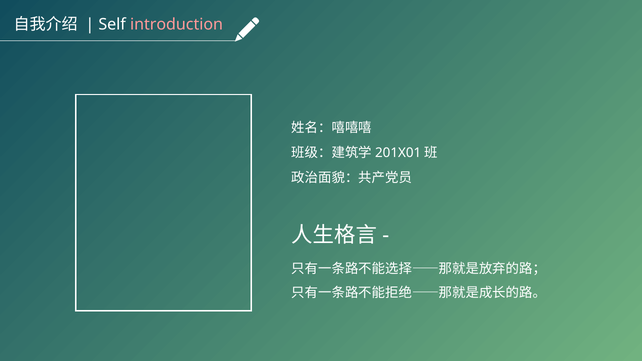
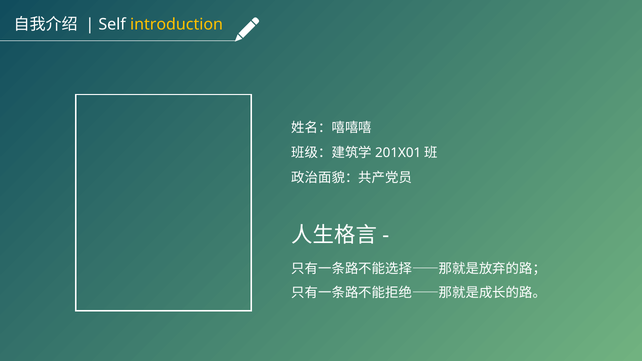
introduction colour: pink -> yellow
